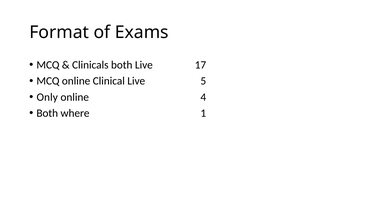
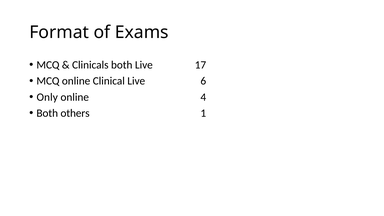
5: 5 -> 6
where: where -> others
